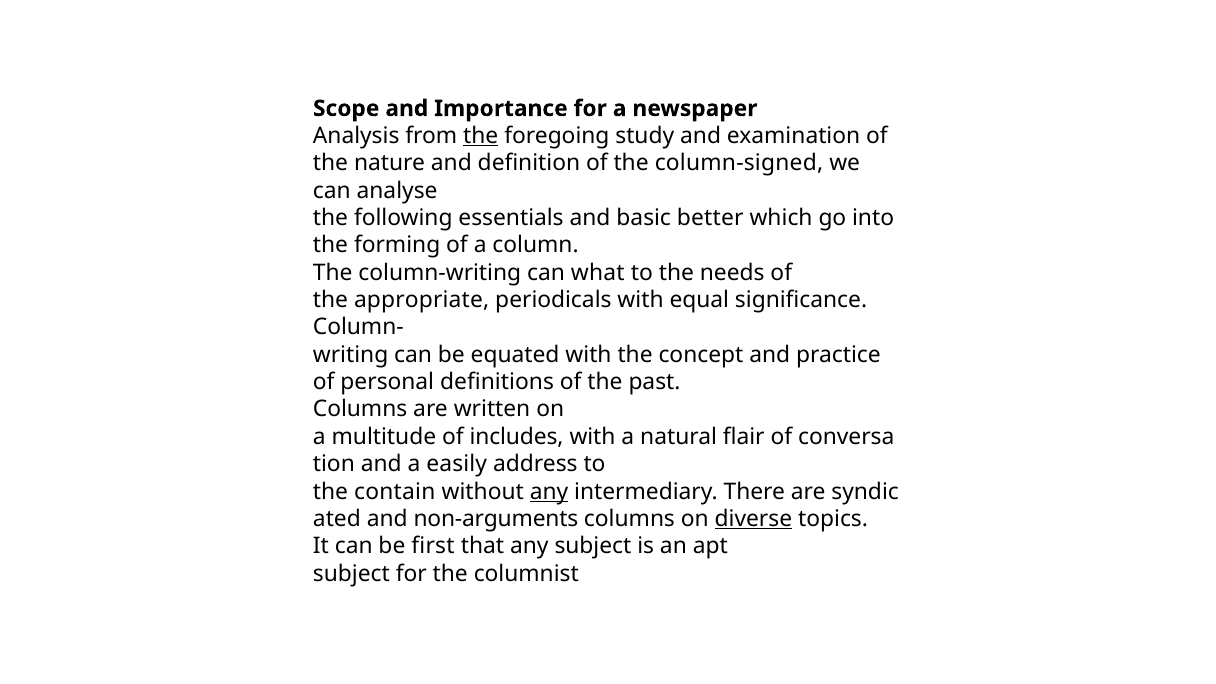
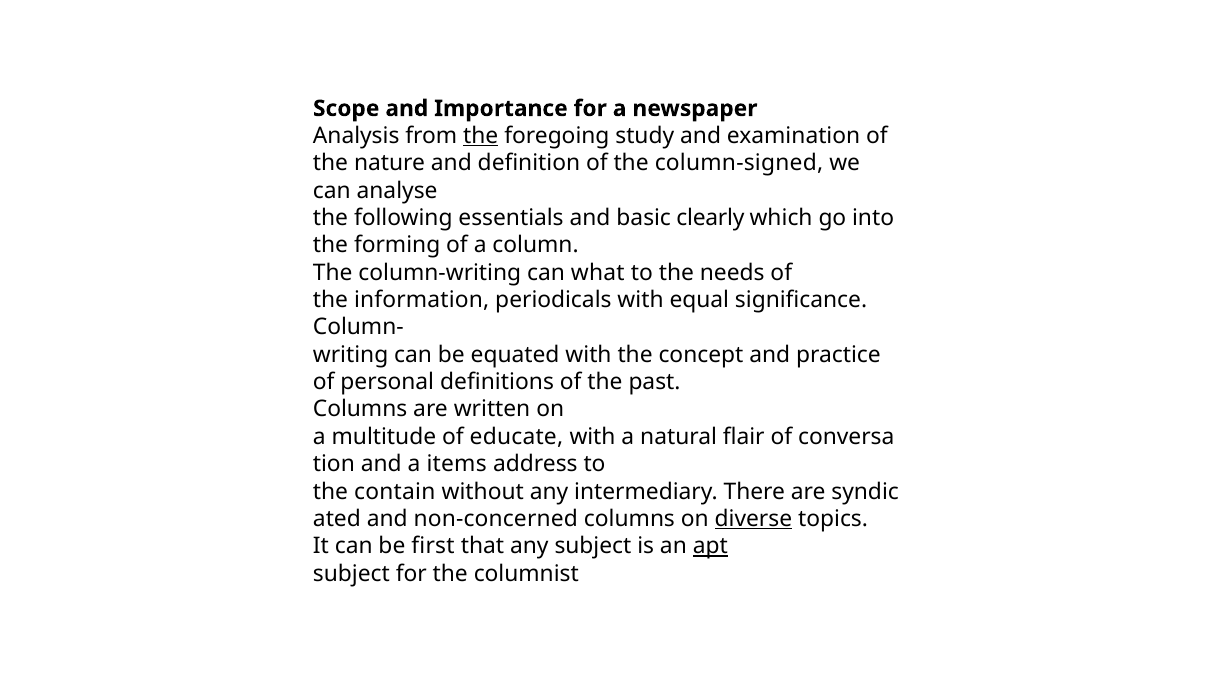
better: better -> clearly
appropriate: appropriate -> information
includes: includes -> educate
easily: easily -> items
any at (549, 492) underline: present -> none
non-arguments: non-arguments -> non-concerned
apt underline: none -> present
